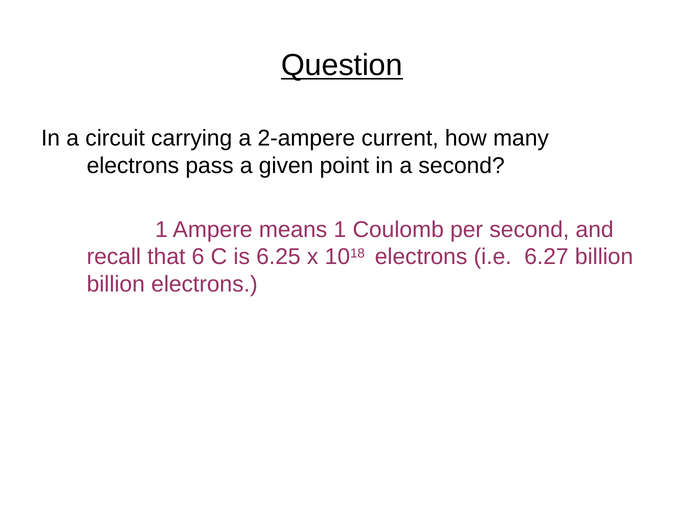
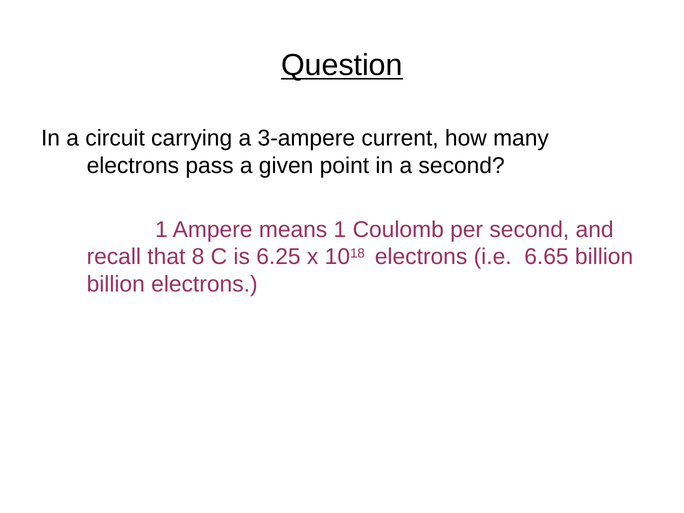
2-ampere: 2-ampere -> 3-ampere
6: 6 -> 8
6.27: 6.27 -> 6.65
